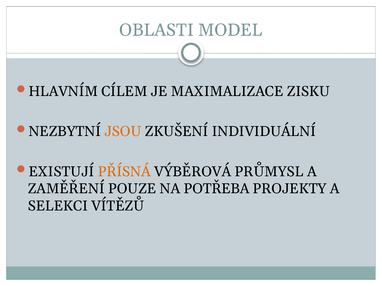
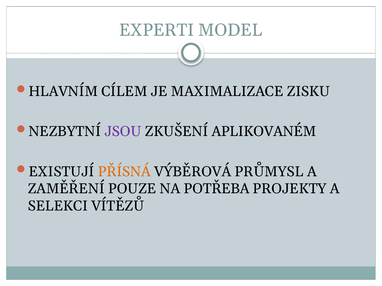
OBLASTI: OBLASTI -> EXPERTI
JSOU colour: orange -> purple
INDIVIDUÁLNÍ: INDIVIDUÁLNÍ -> APLIKOVANÉM
